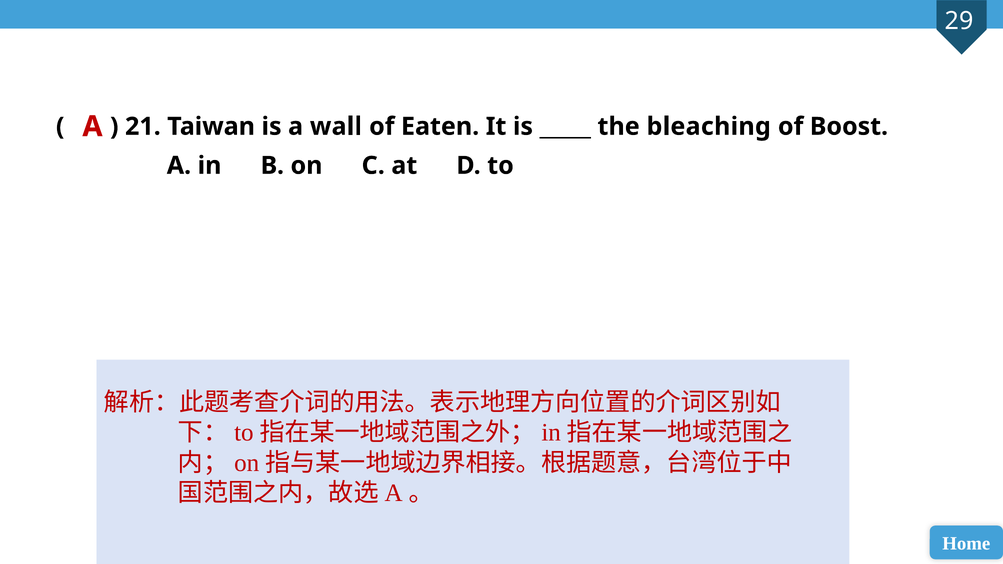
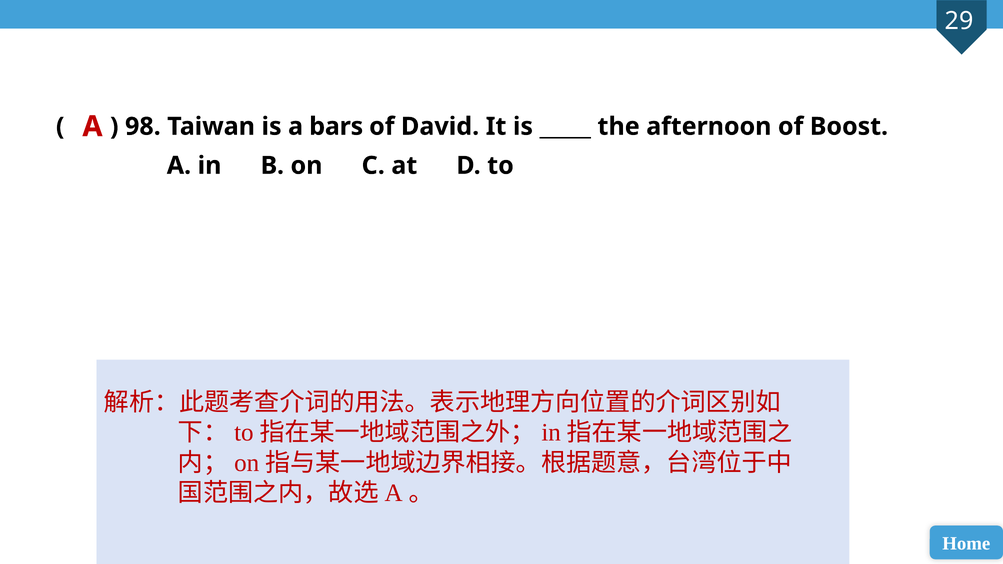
21: 21 -> 98
wall: wall -> bars
Eaten: Eaten -> David
bleaching: bleaching -> afternoon
